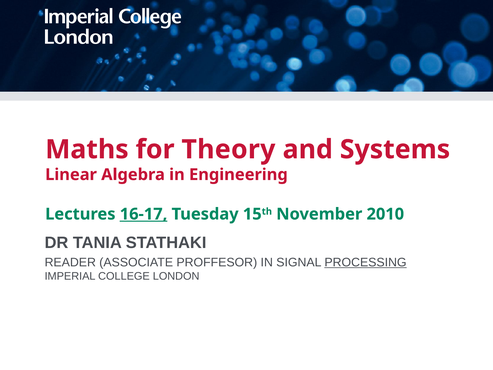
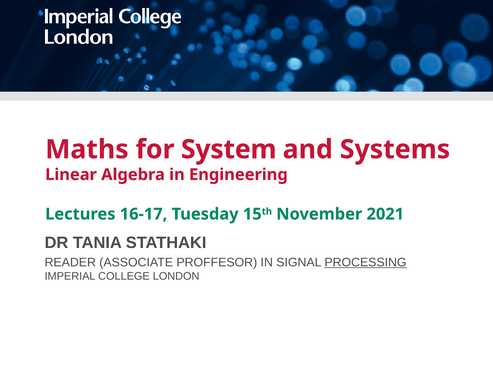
Theory: Theory -> System
16-17 underline: present -> none
2010: 2010 -> 2021
